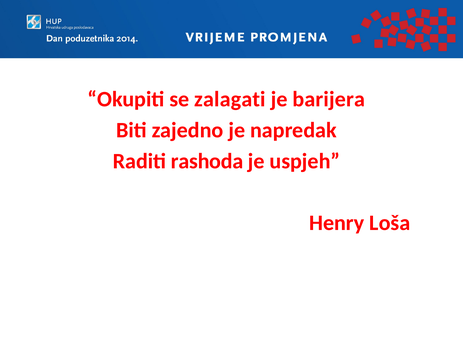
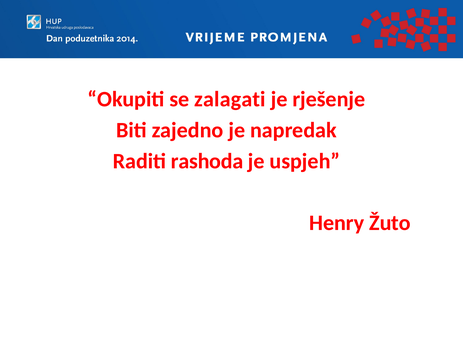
barijera: barijera -> rješenje
Loša: Loša -> Žuto
